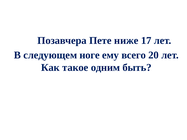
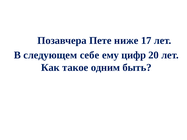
ноге: ноге -> себе
всего: всего -> цифр
